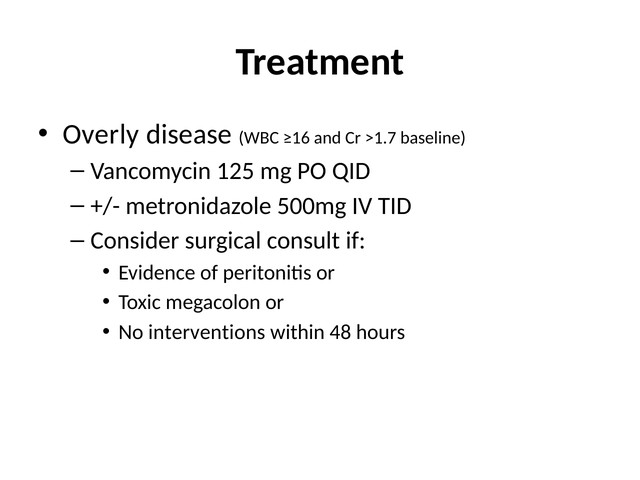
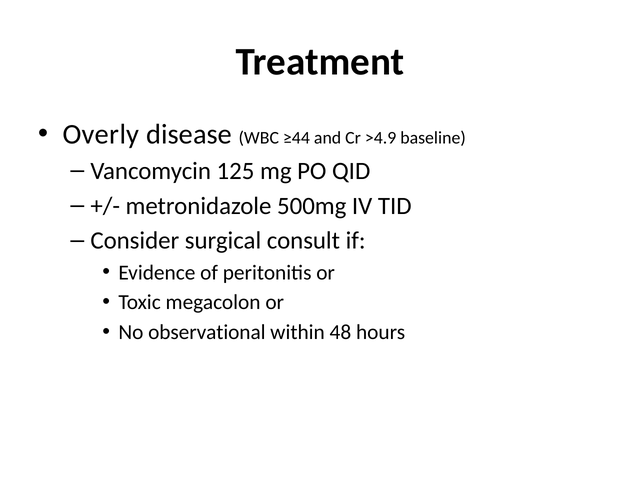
≥16: ≥16 -> ≥44
>1.7: >1.7 -> >4.9
interventions: interventions -> observational
